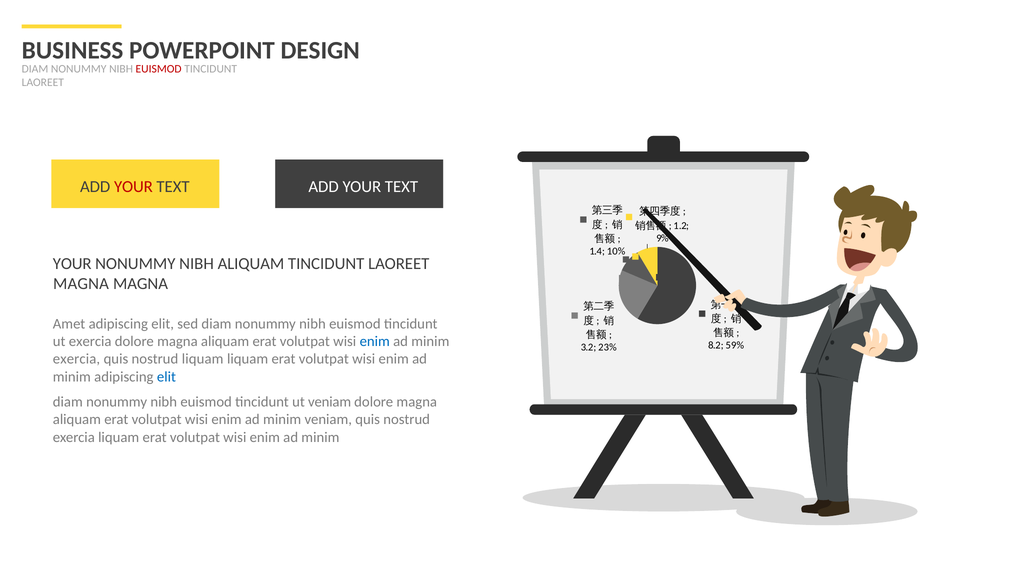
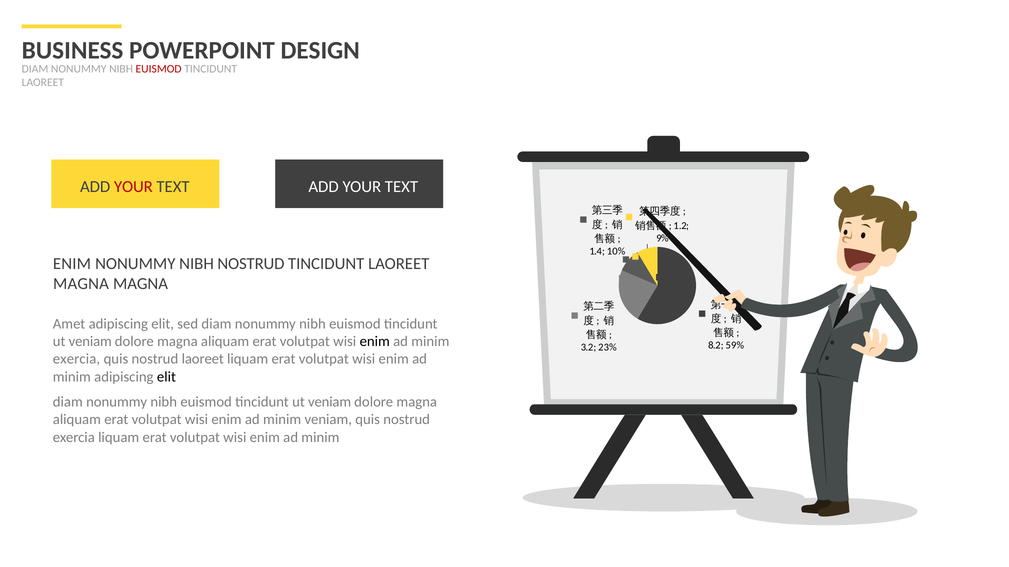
YOUR at (72, 264): YOUR -> ENIM
NIBH ALIQUAM: ALIQUAM -> NOSTRUD
exercia at (90, 342): exercia -> veniam
enim at (375, 342) colour: blue -> black
nostrud liquam: liquam -> laoreet
elit at (166, 377) colour: blue -> black
